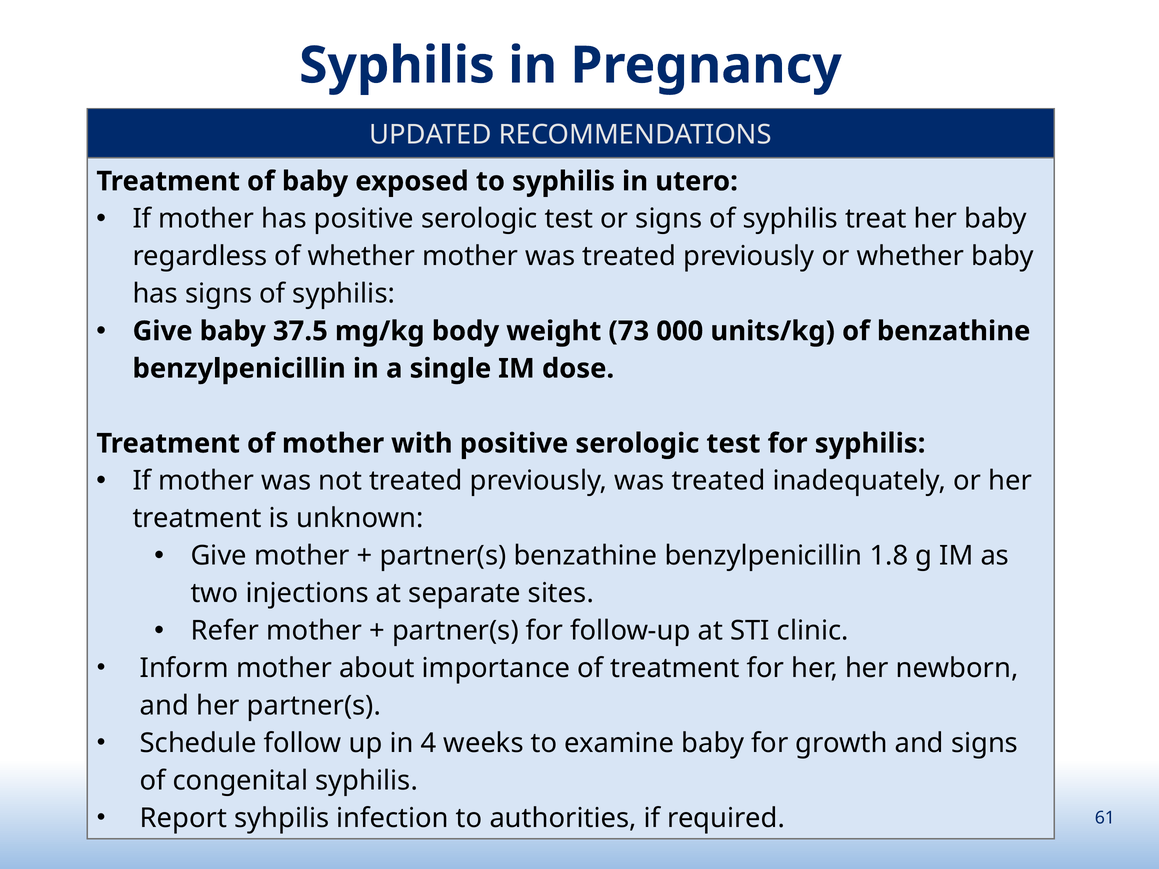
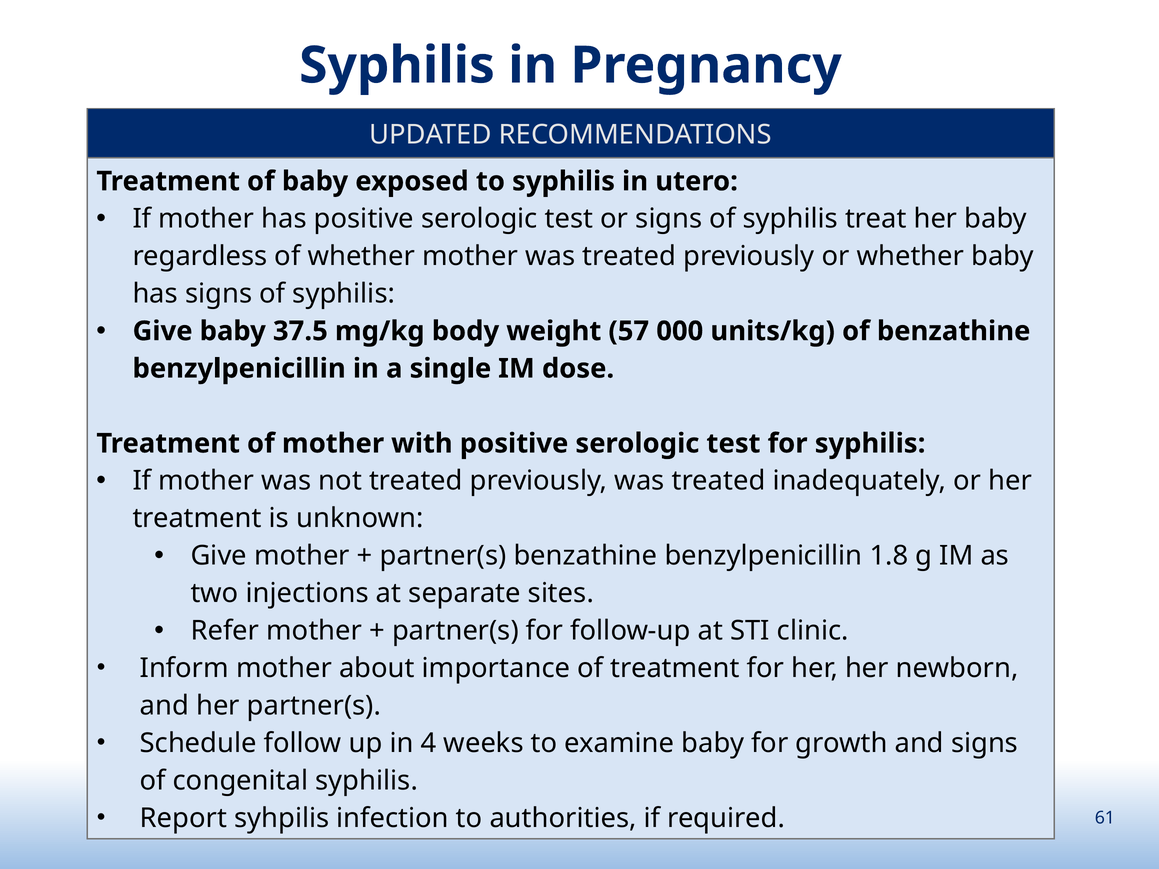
73: 73 -> 57
